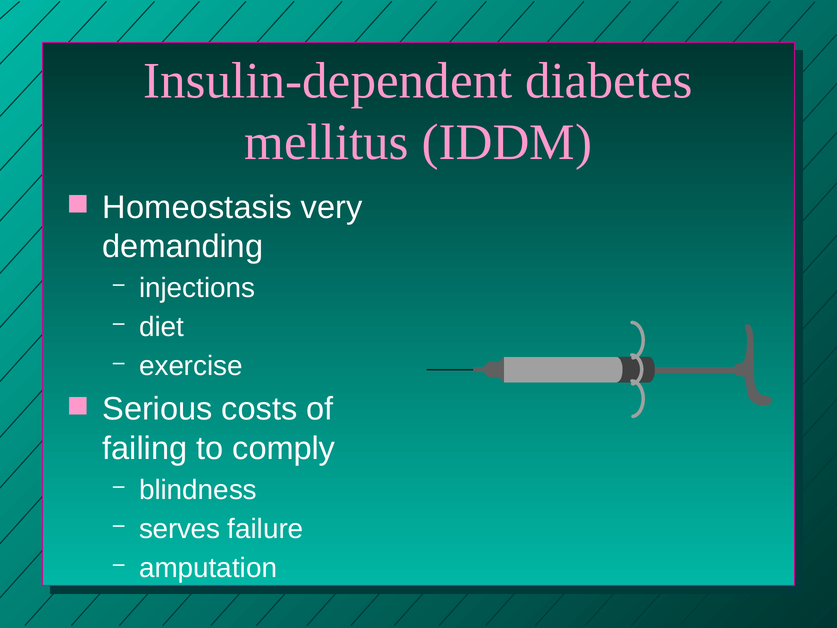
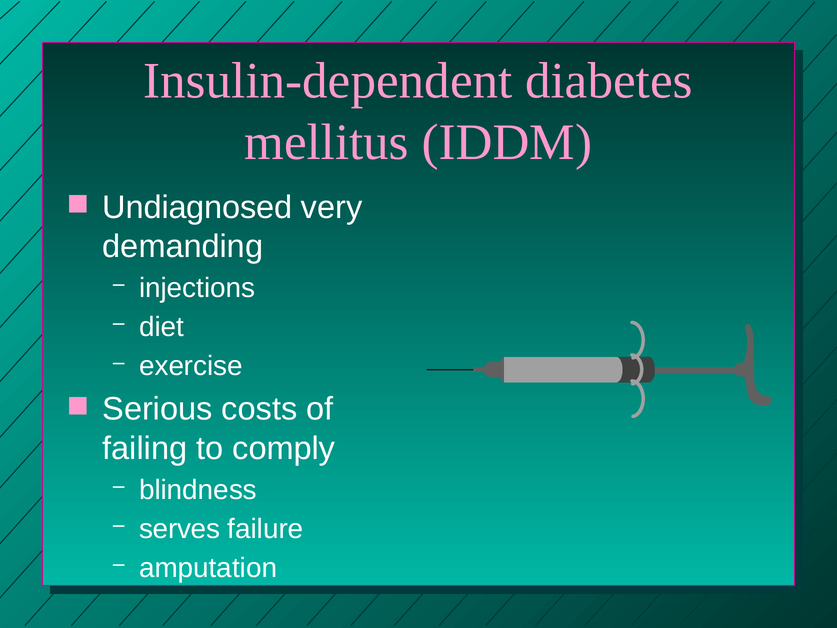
Homeostasis: Homeostasis -> Undiagnosed
